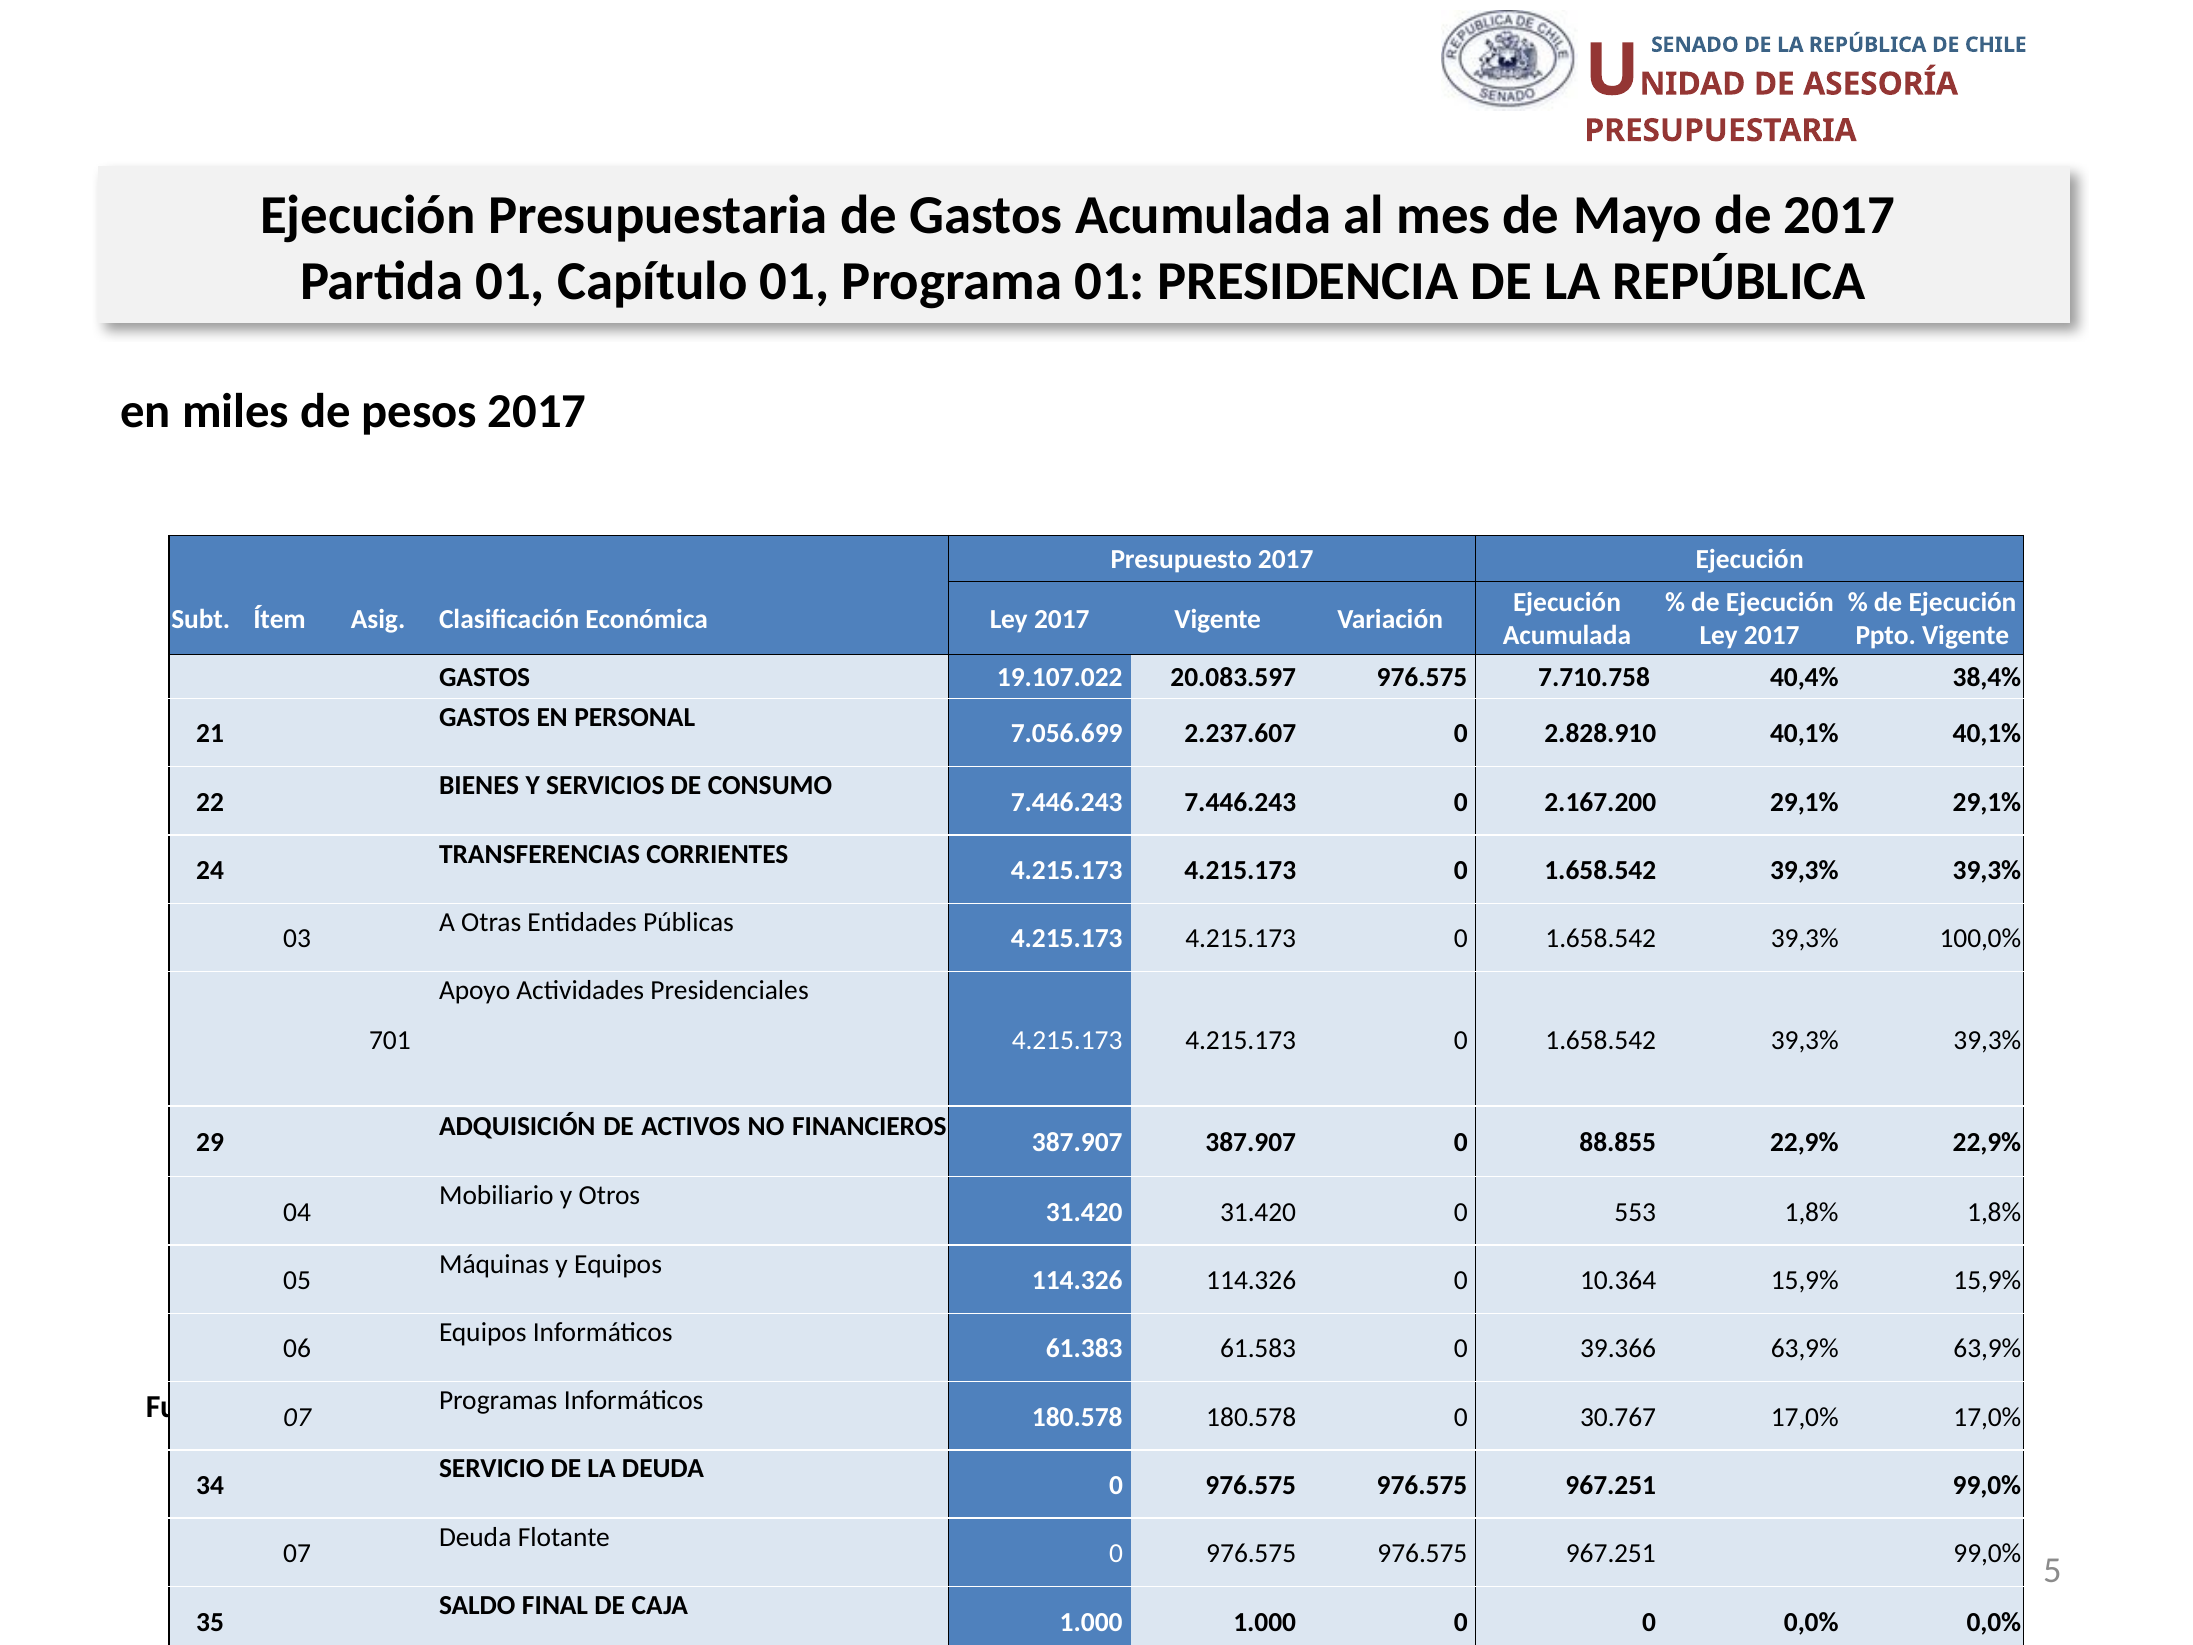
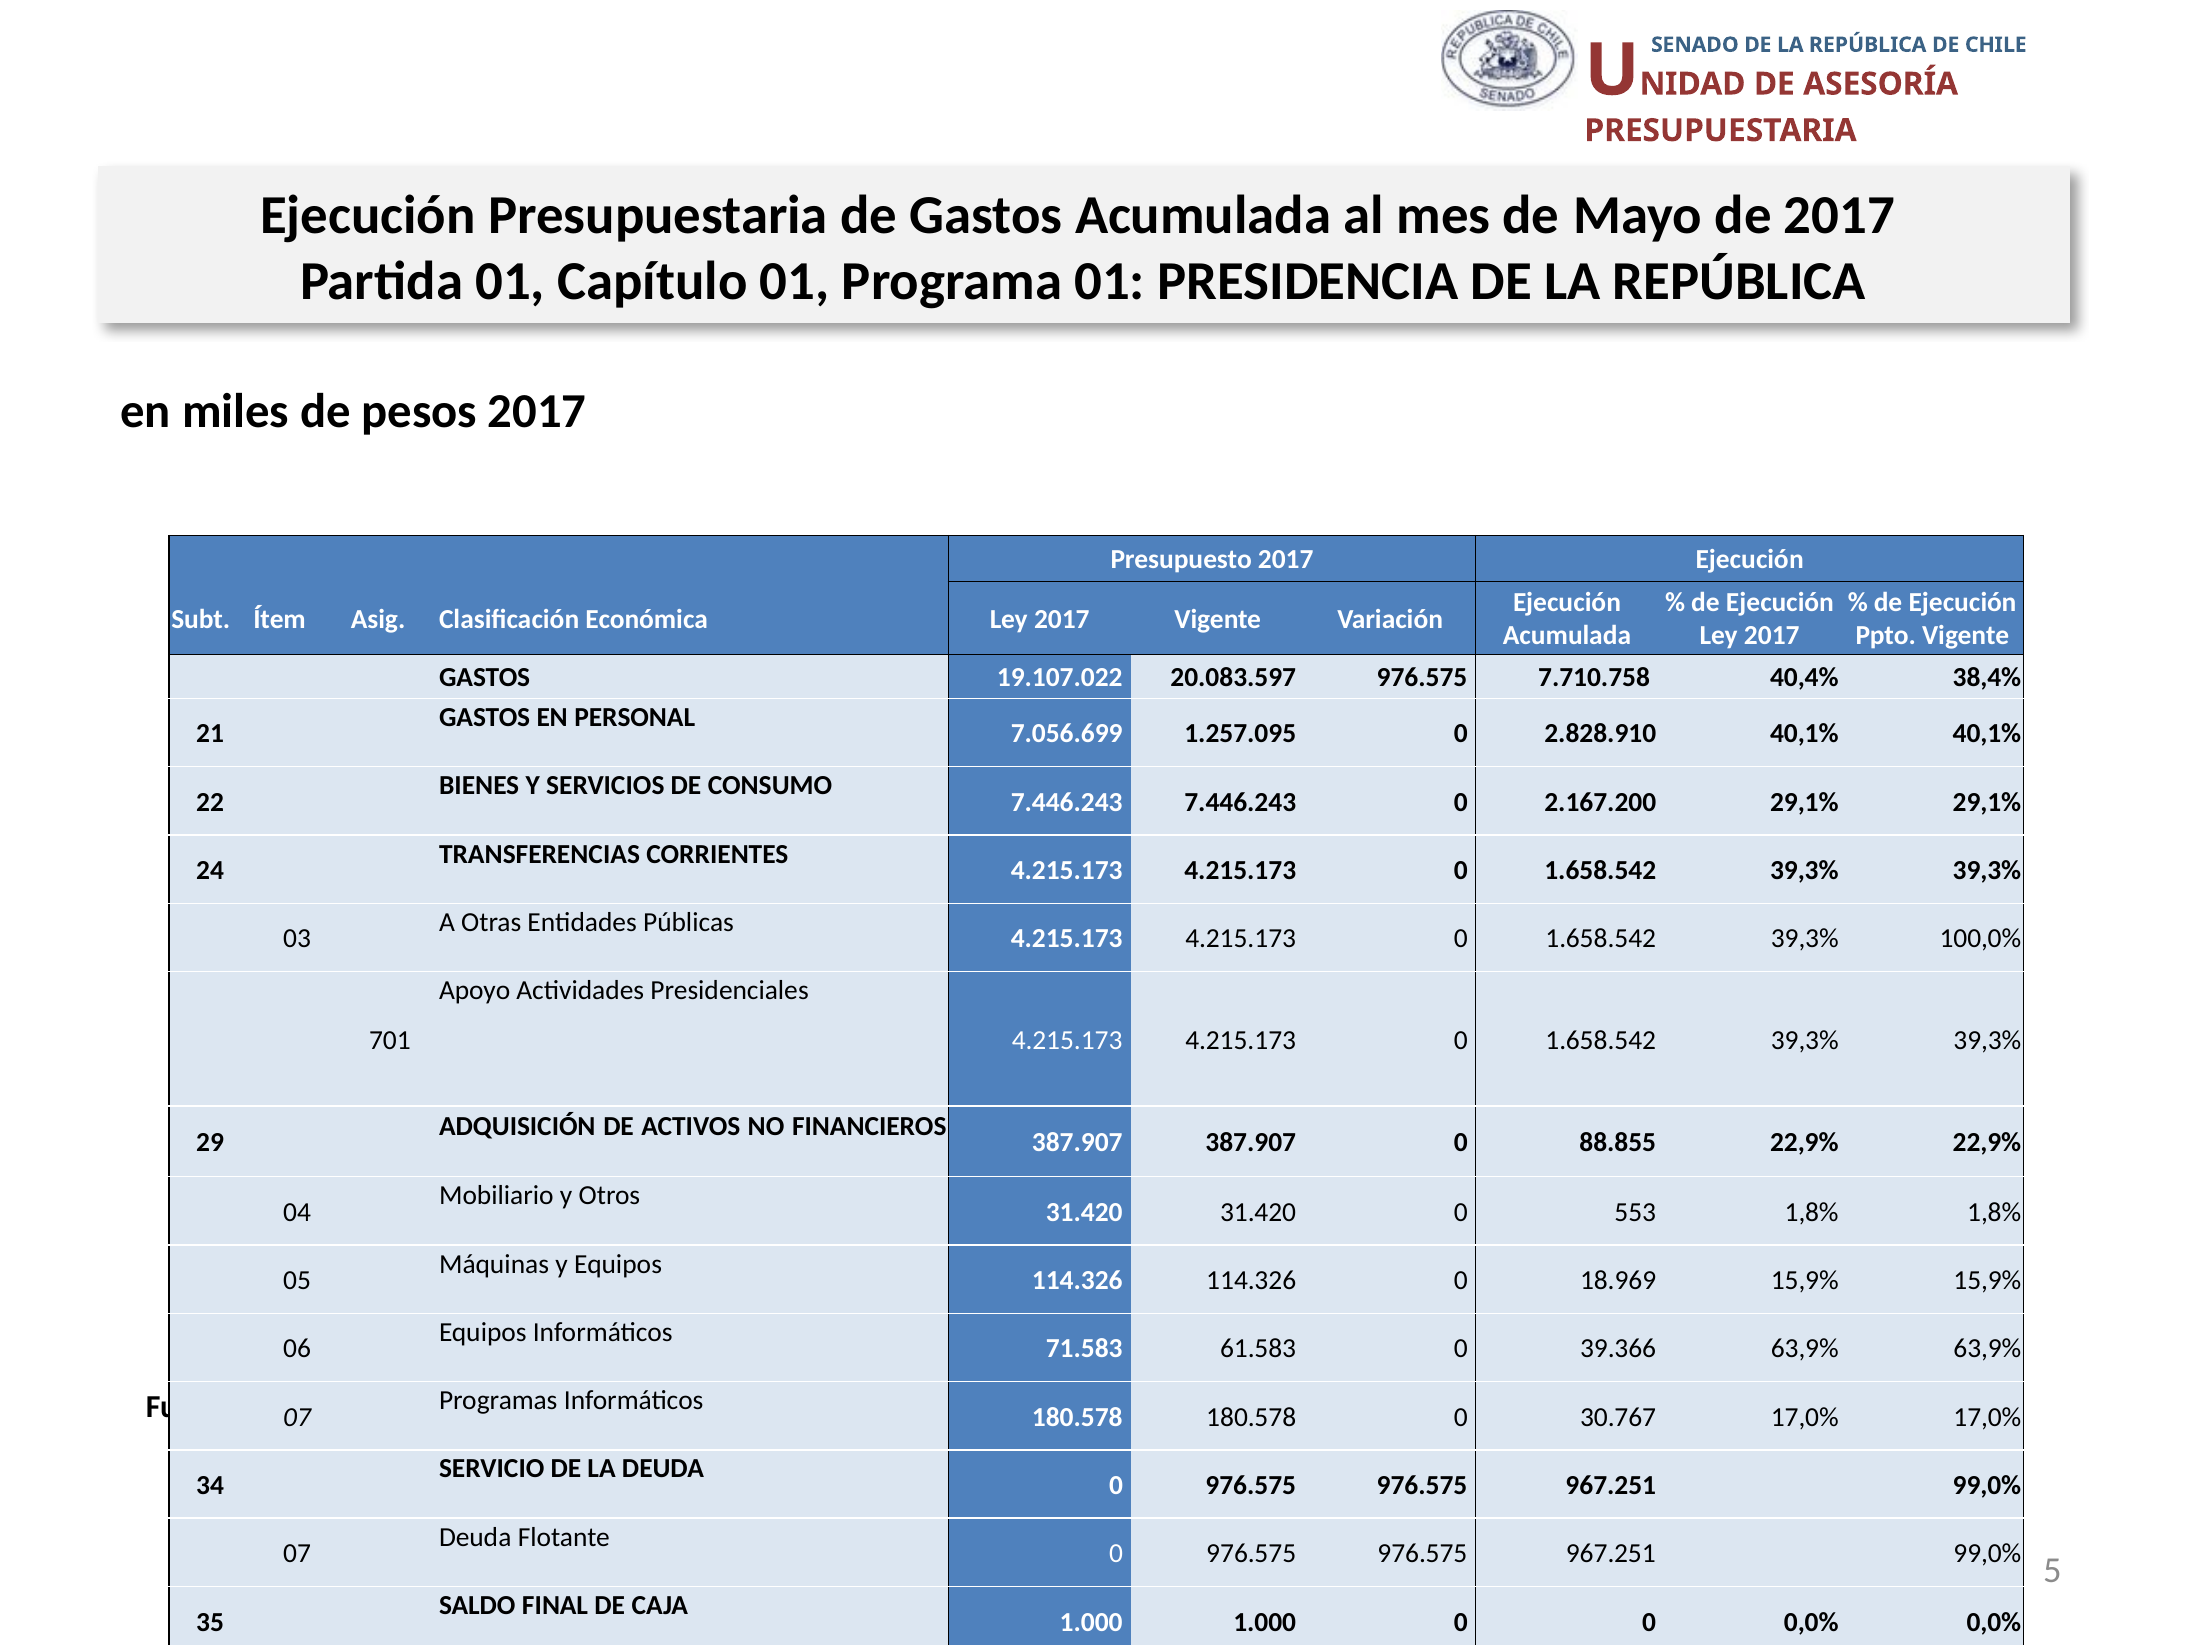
2.237.607: 2.237.607 -> 1.257.095
10.364: 10.364 -> 18.969
61.383: 61.383 -> 71.583
